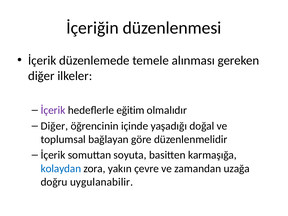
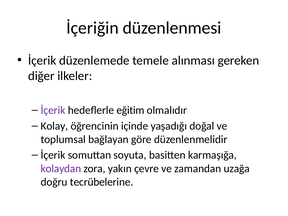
Diğer at (54, 126): Diğer -> Kolay
kolaydan colour: blue -> purple
uygulanabilir: uygulanabilir -> tecrübelerine
